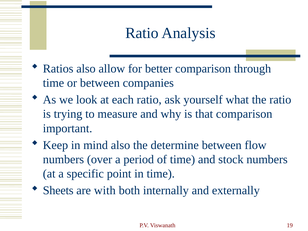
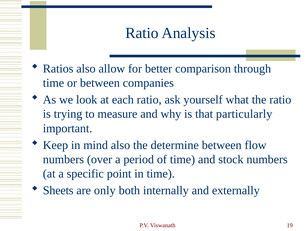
that comparison: comparison -> particularly
with: with -> only
